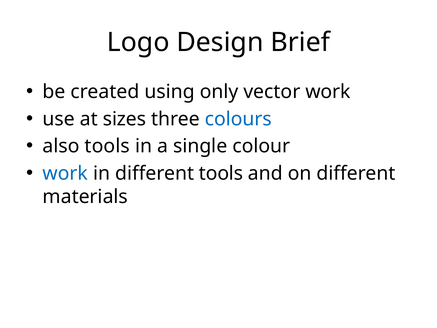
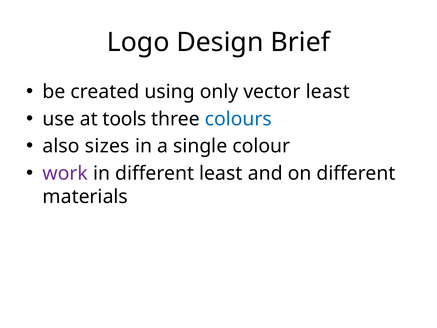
vector work: work -> least
sizes: sizes -> tools
also tools: tools -> sizes
work at (65, 173) colour: blue -> purple
different tools: tools -> least
